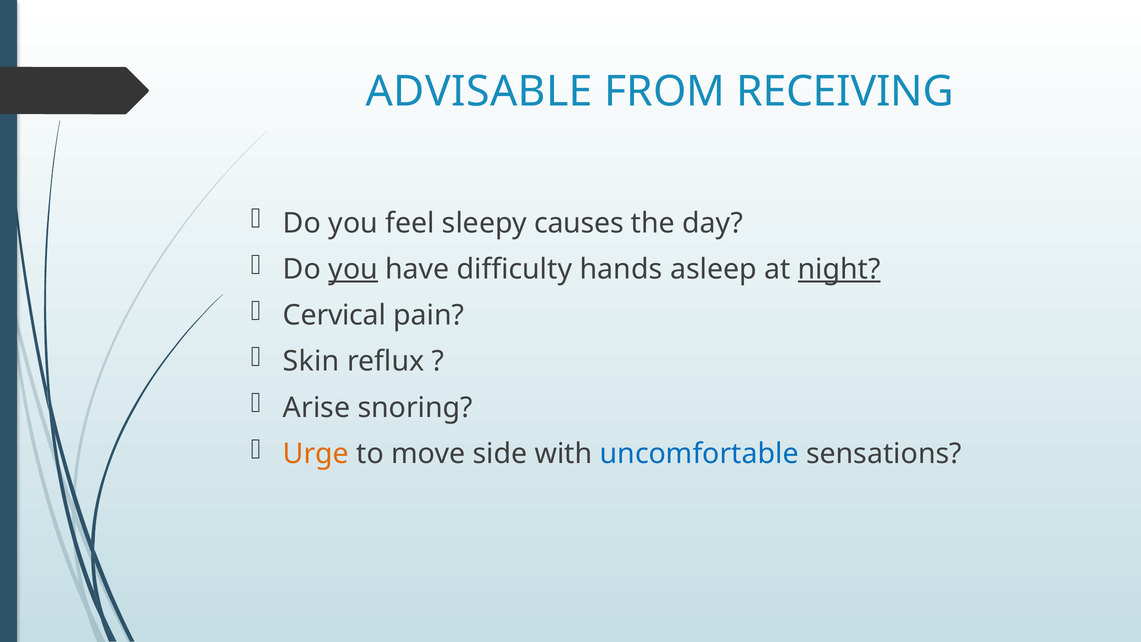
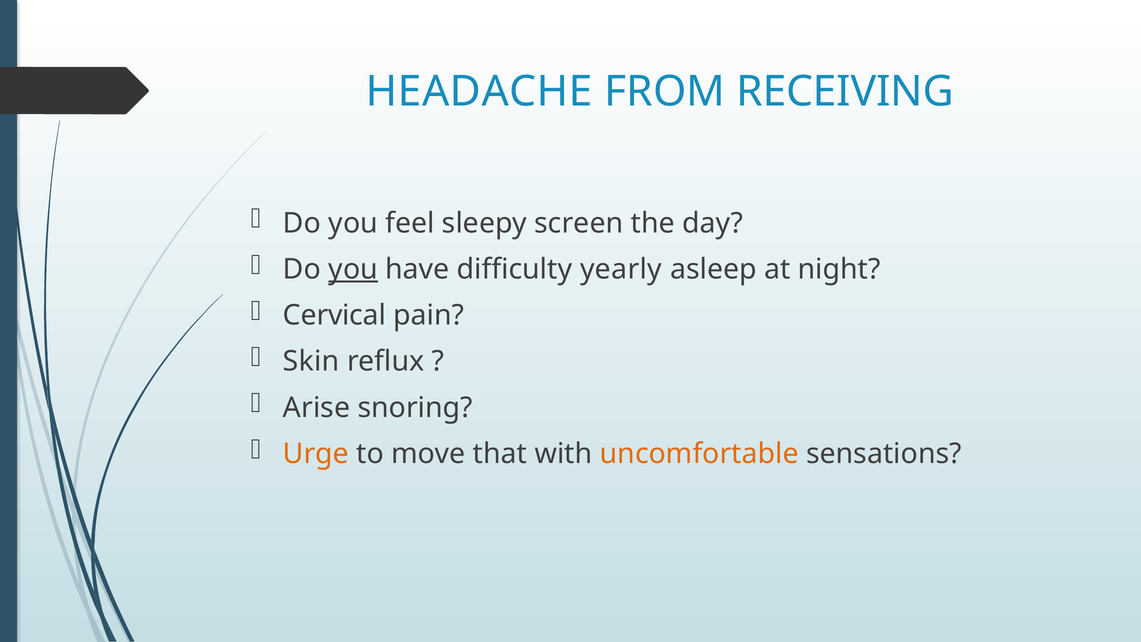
ADVISABLE: ADVISABLE -> HEADACHE
causes: causes -> screen
hands: hands -> yearly
night underline: present -> none
side: side -> that
uncomfortable colour: blue -> orange
